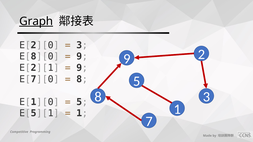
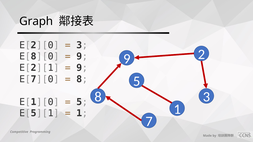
Graph underline: present -> none
